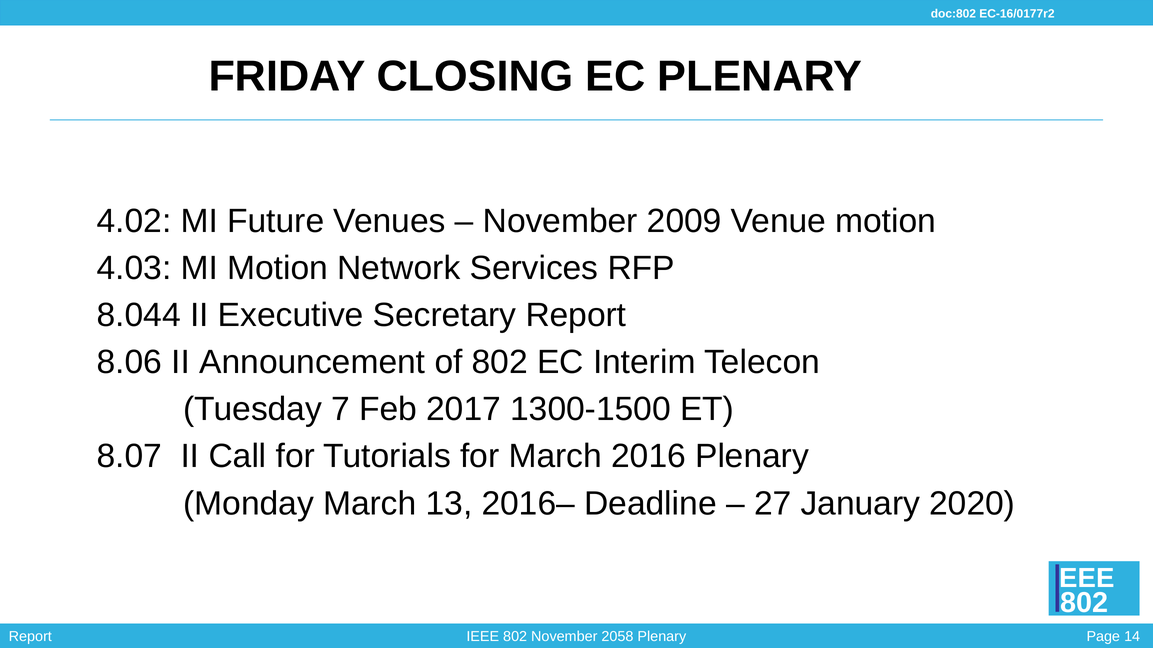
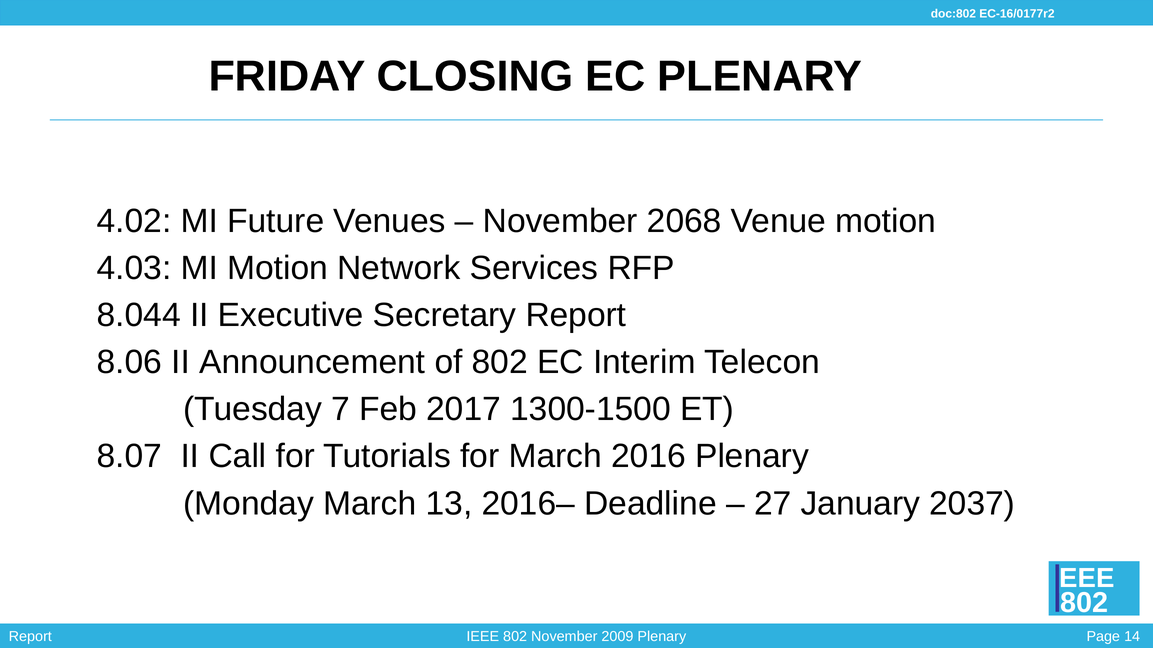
2009: 2009 -> 2068
2020: 2020 -> 2037
2058: 2058 -> 2009
